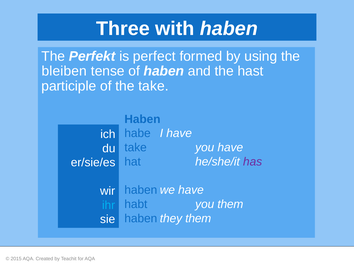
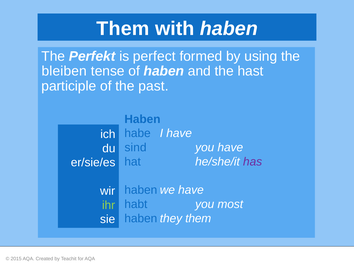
Three at (123, 28): Three -> Them
the take: take -> past
take at (136, 147): take -> sind
you them: them -> most
ihr colour: light blue -> light green
